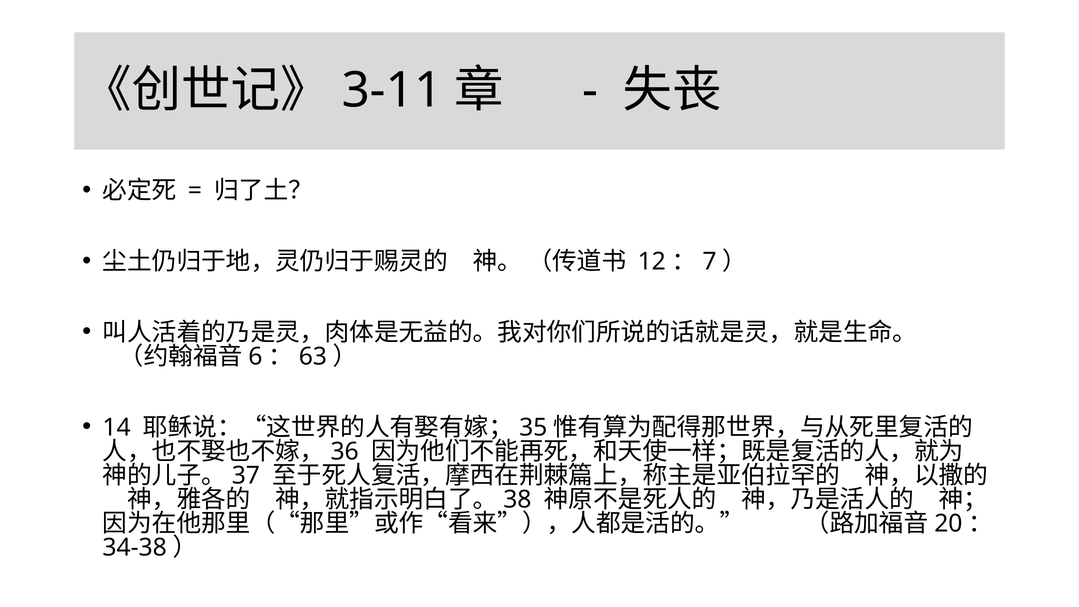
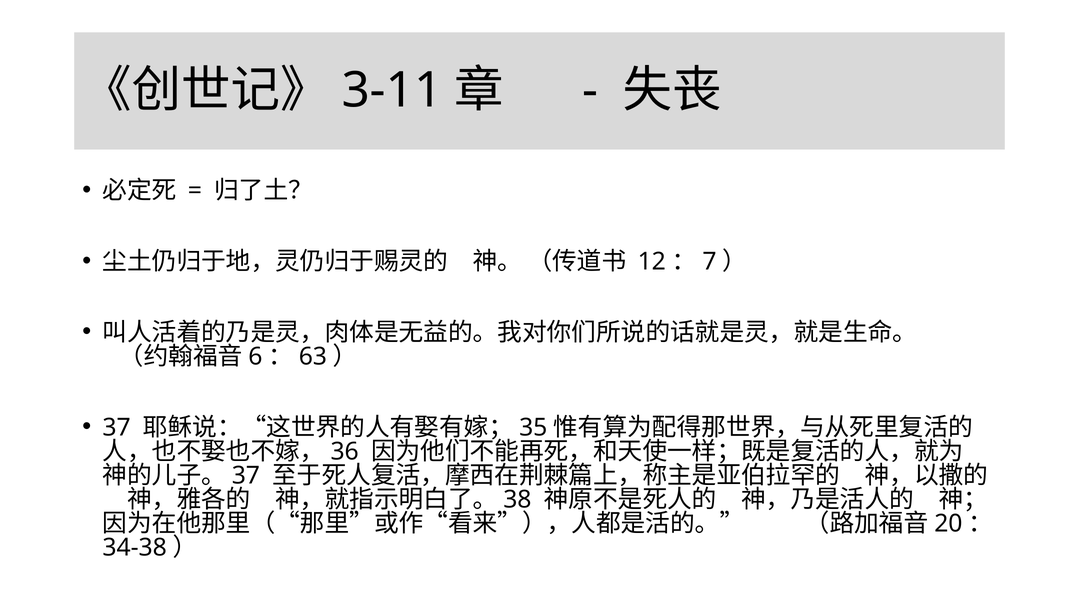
14 at (117, 427): 14 -> 37
